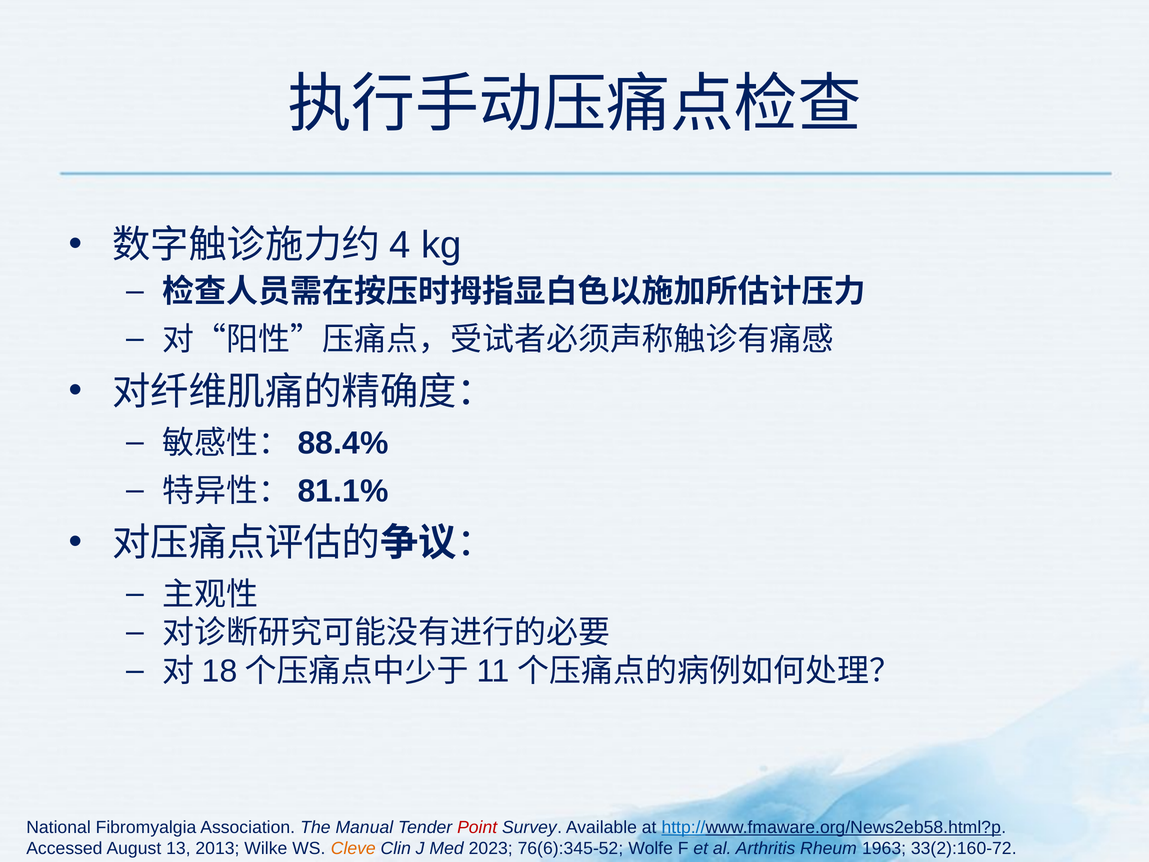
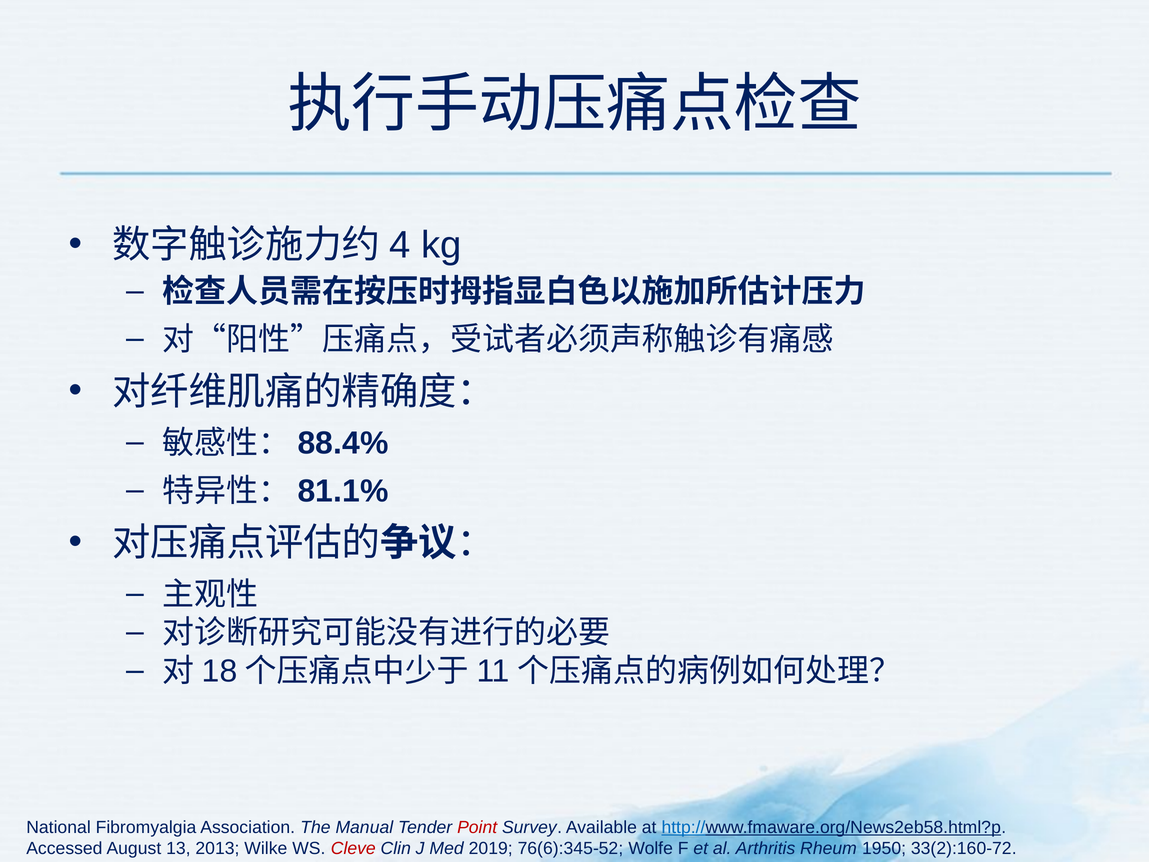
Cleve colour: orange -> red
2023: 2023 -> 2019
1963: 1963 -> 1950
